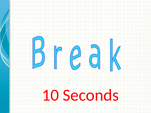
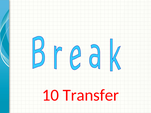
Seconds: Seconds -> Transfer
